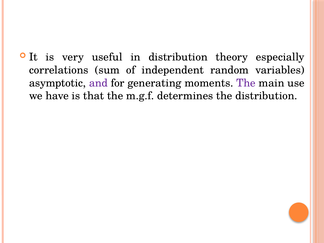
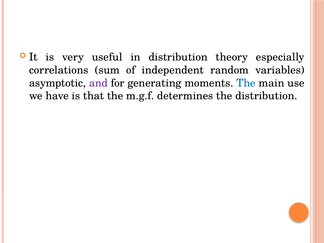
The at (246, 83) colour: purple -> blue
